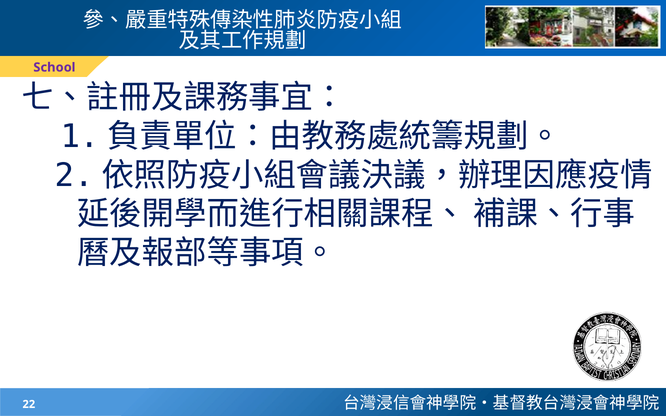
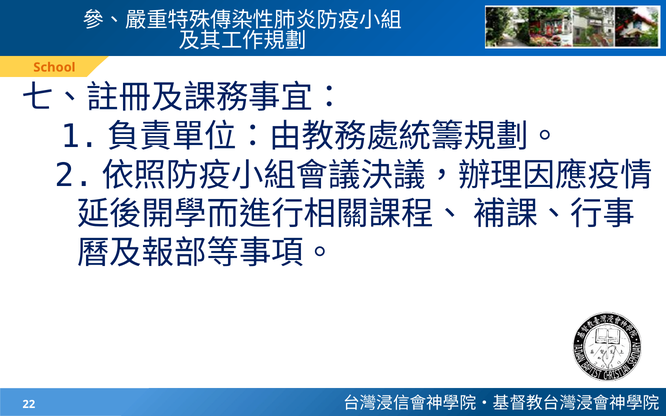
School colour: purple -> orange
